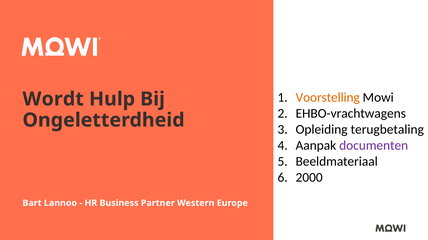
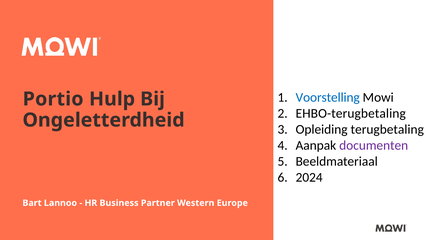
Voorstelling colour: orange -> blue
Wordt: Wordt -> Portio
EHBO-vrachtwagens: EHBO-vrachtwagens -> EHBO-terugbetaling
2000: 2000 -> 2024
